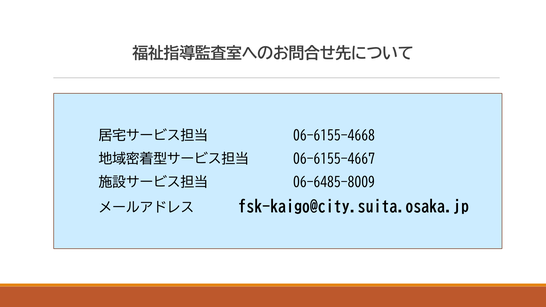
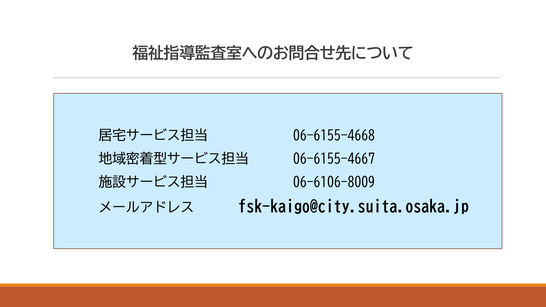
06-6485-8009: 06-6485-8009 -> 06-6106-8009
